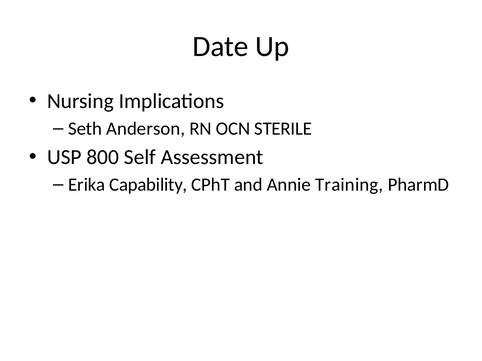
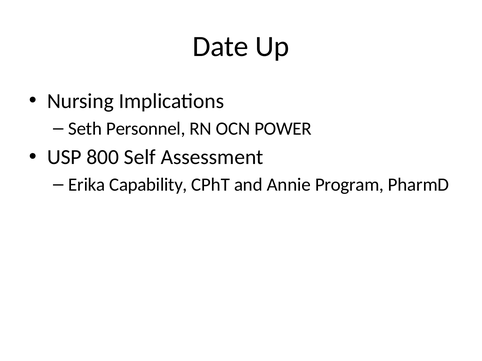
Anderson: Anderson -> Personnel
STERILE: STERILE -> POWER
Training: Training -> Program
